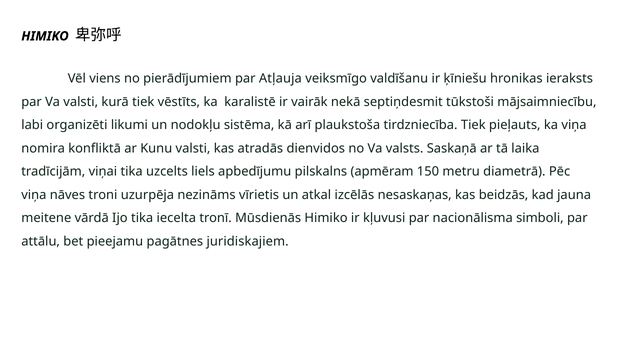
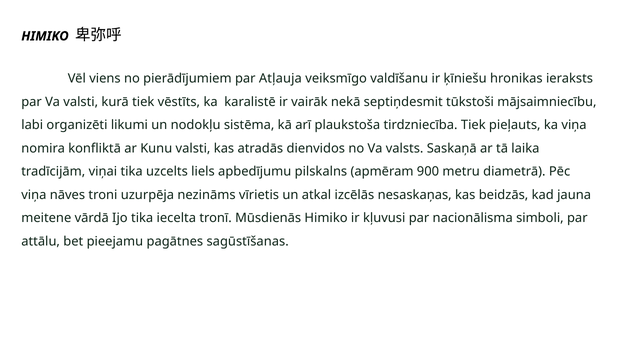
150: 150 -> 900
juridiskajiem: juridiskajiem -> sagūstīšanas
